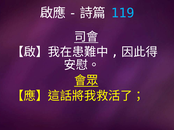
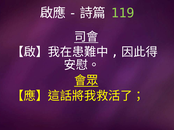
119 colour: light blue -> light green
